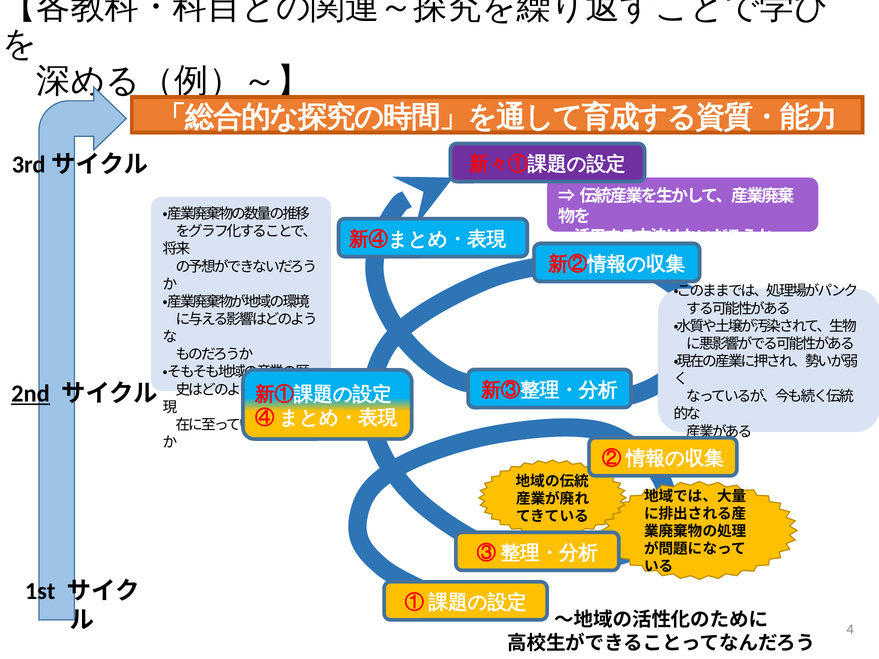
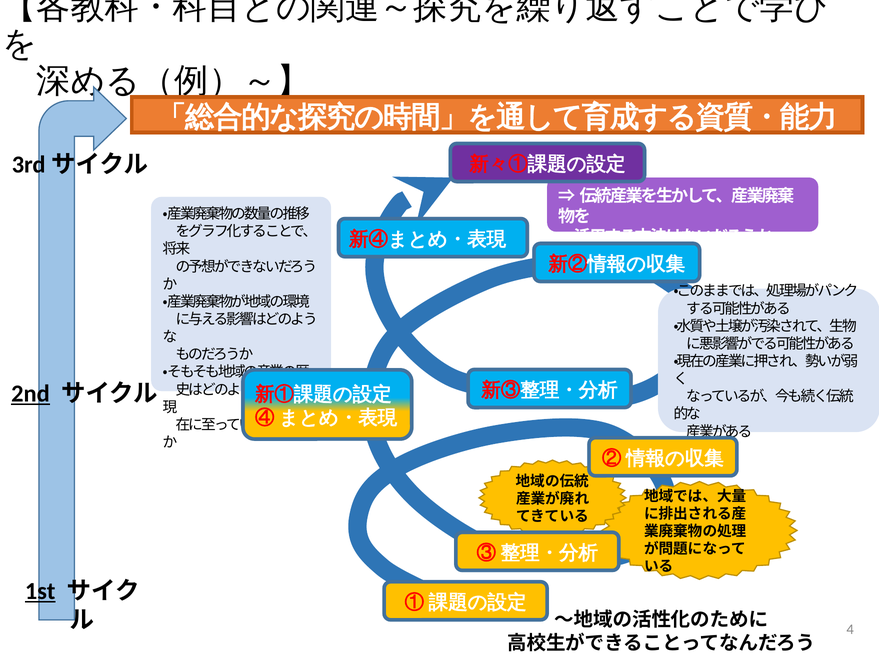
1st underline: none -> present
